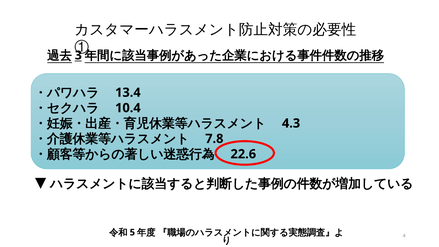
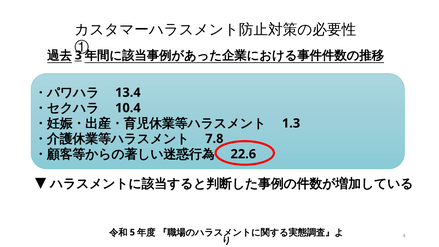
4.3: 4.3 -> 1.3
